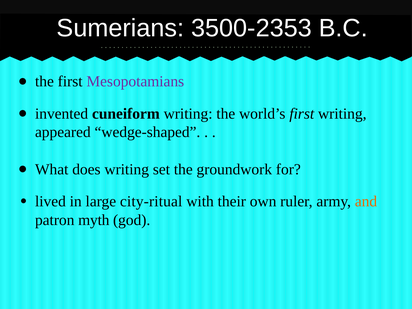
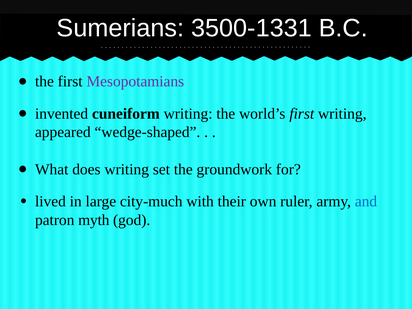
3500-2353: 3500-2353 -> 3500-1331
city-ritual: city-ritual -> city-much
and colour: orange -> blue
